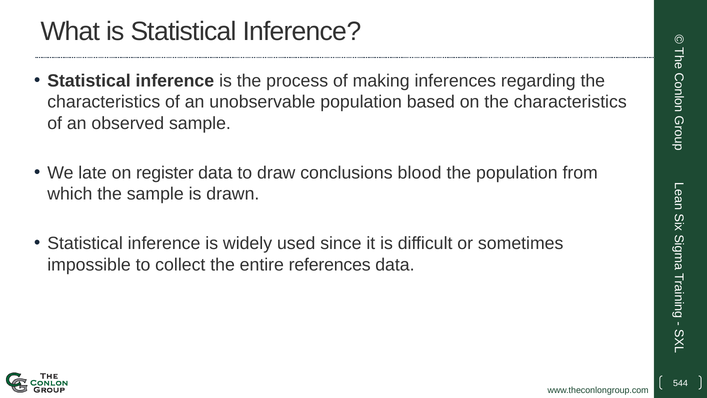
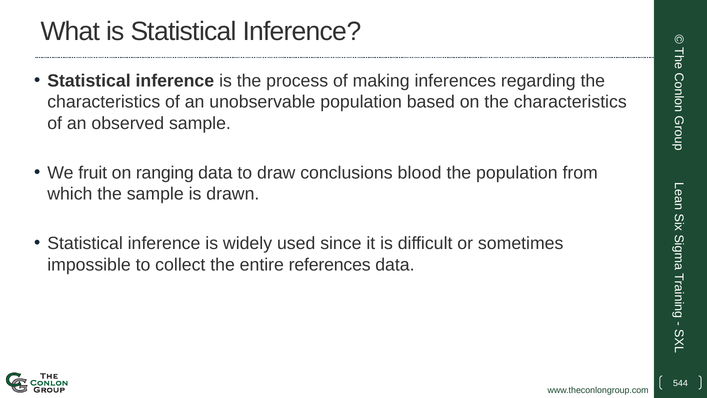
late: late -> fruit
register: register -> ranging
